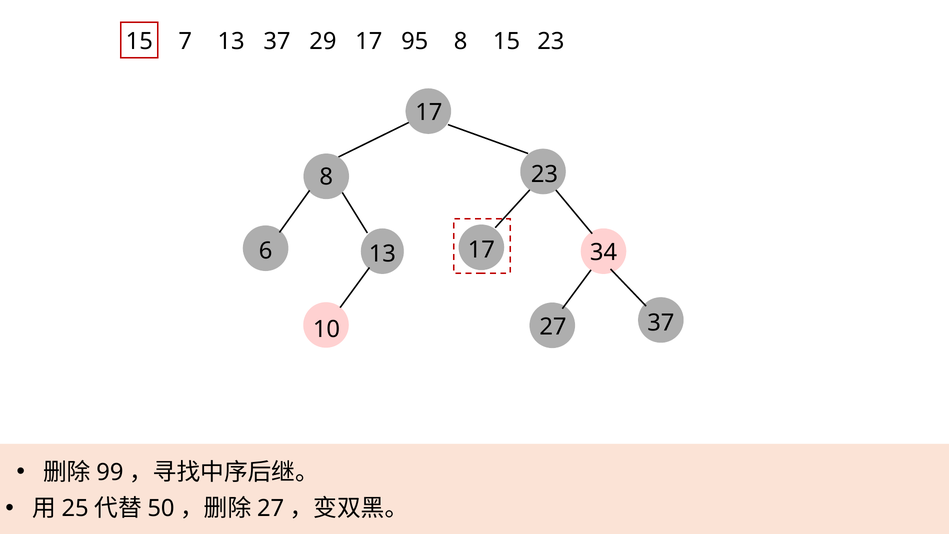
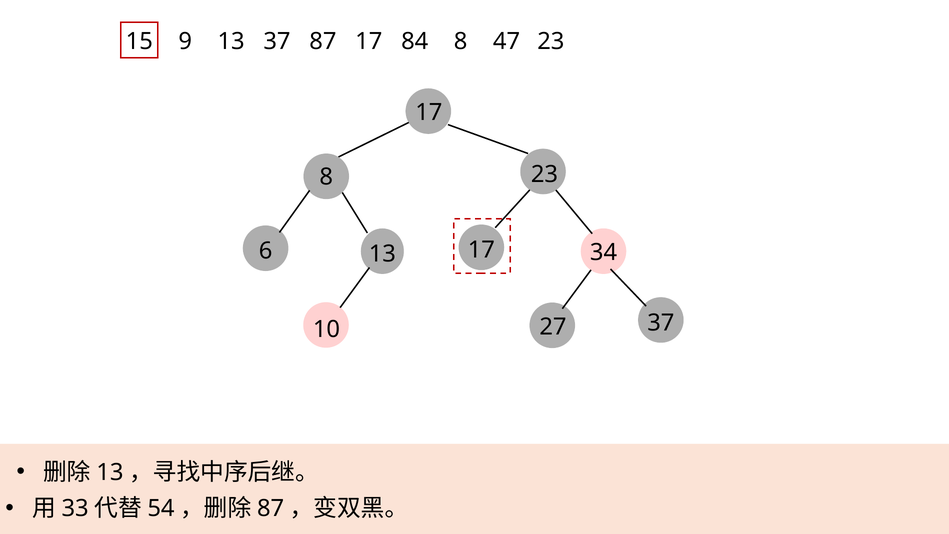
7: 7 -> 9
37 29: 29 -> 87
95: 95 -> 84
8 15: 15 -> 47
99 at (110, 472): 99 -> 13
25: 25 -> 33
50: 50 -> 54
27 at (271, 508): 27 -> 87
